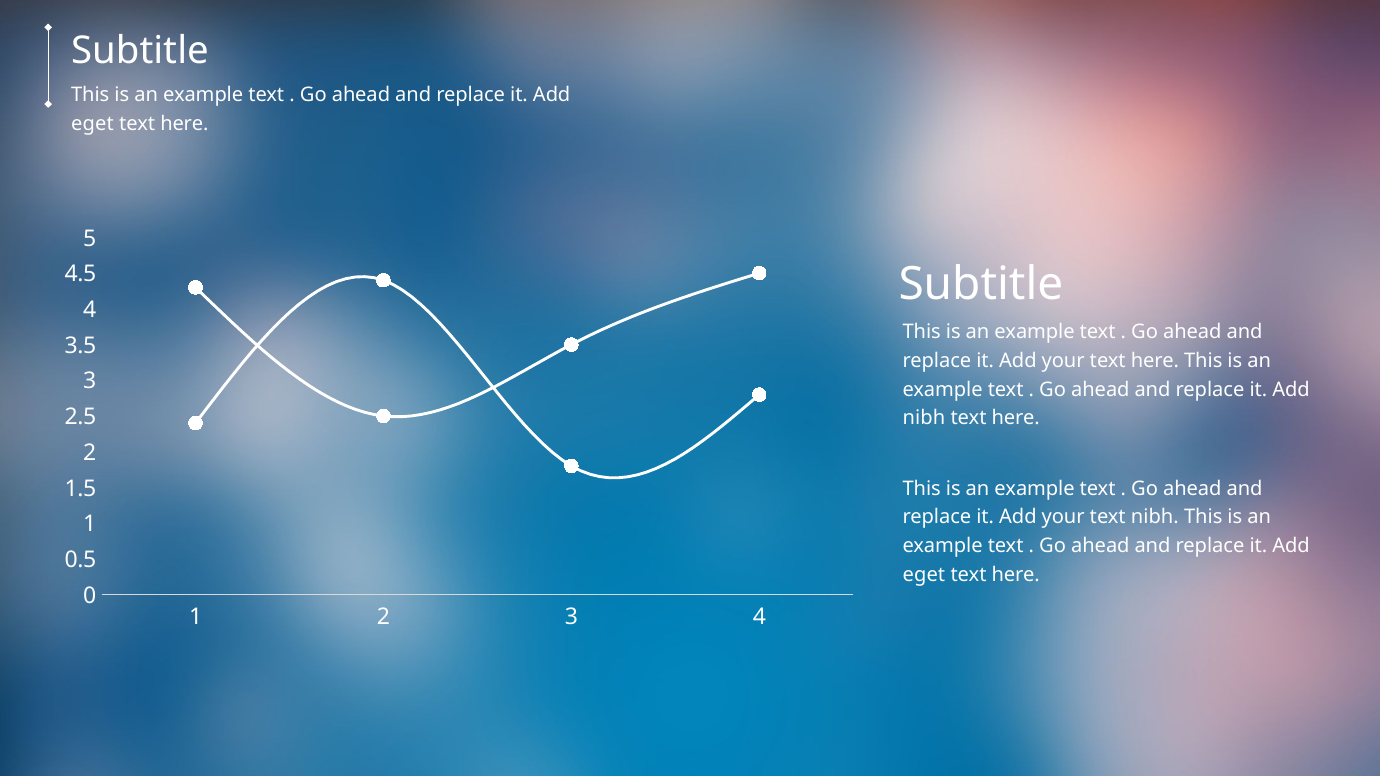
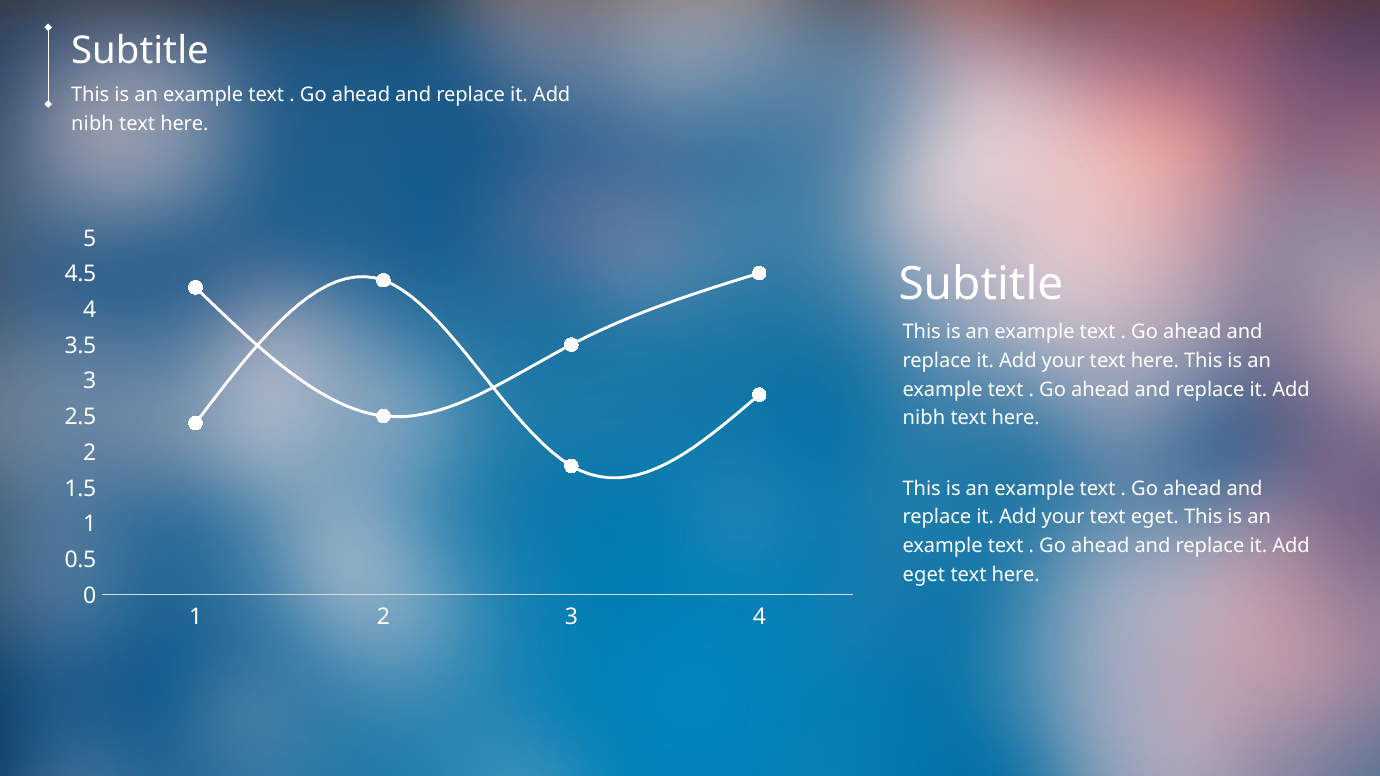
eget at (93, 124): eget -> nibh
text nibh: nibh -> eget
